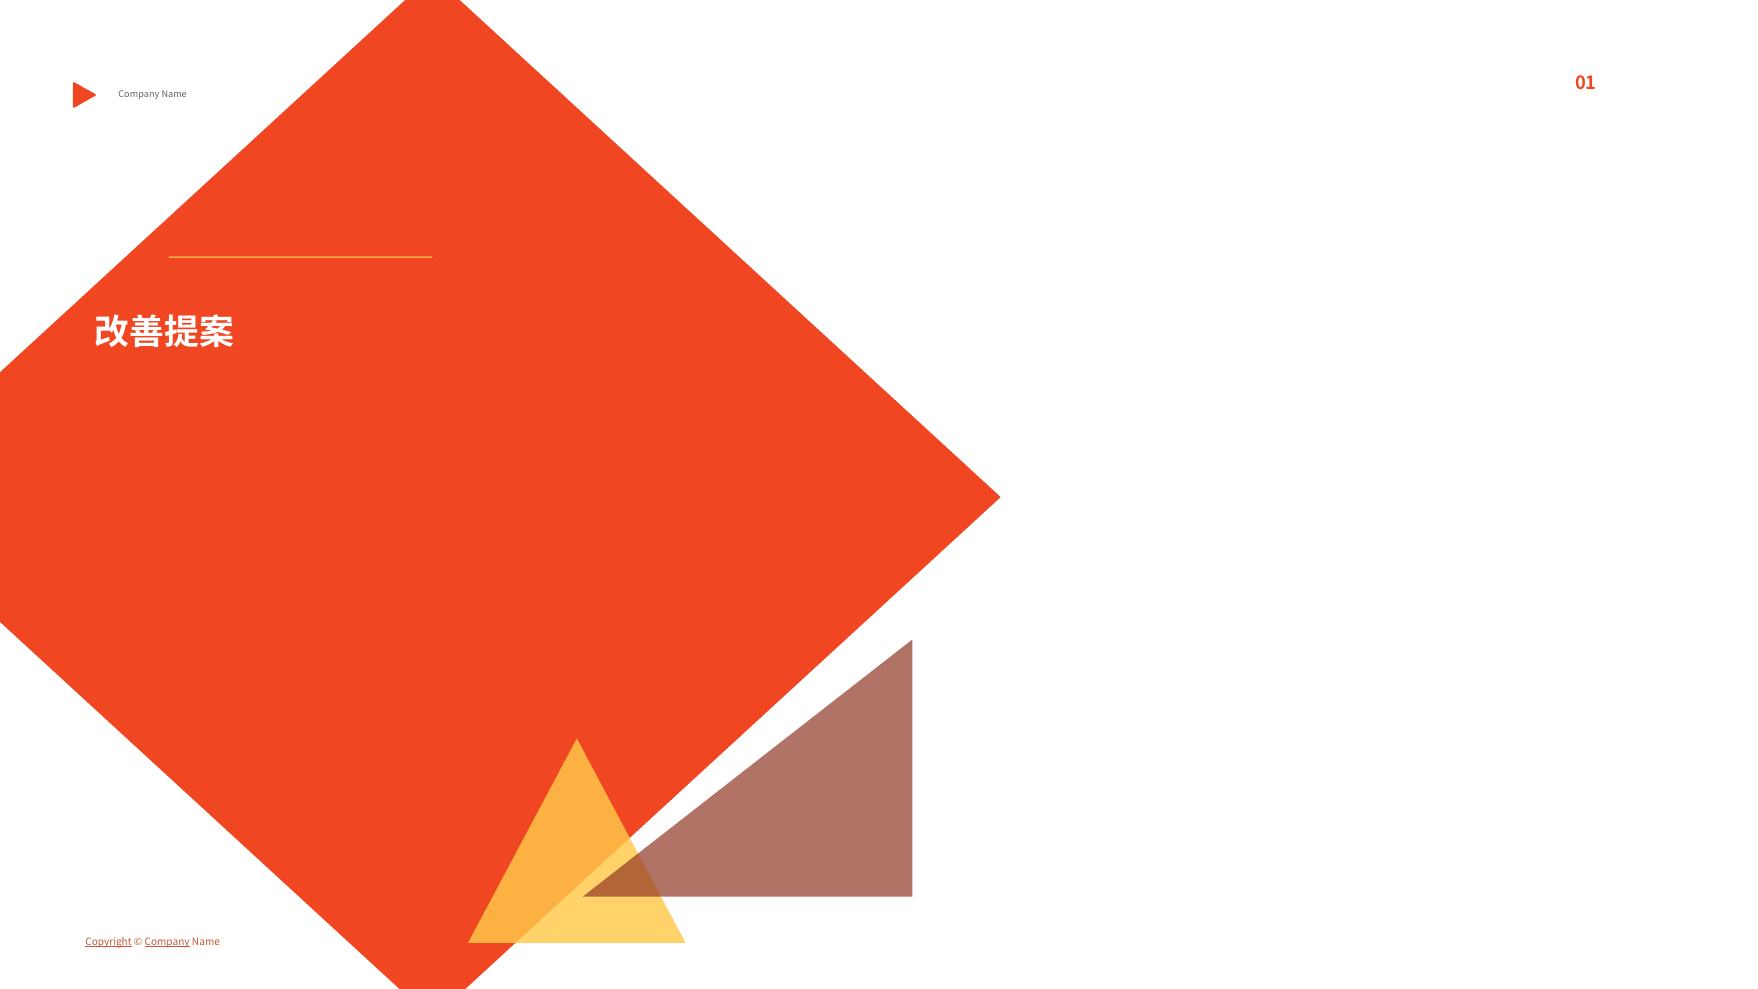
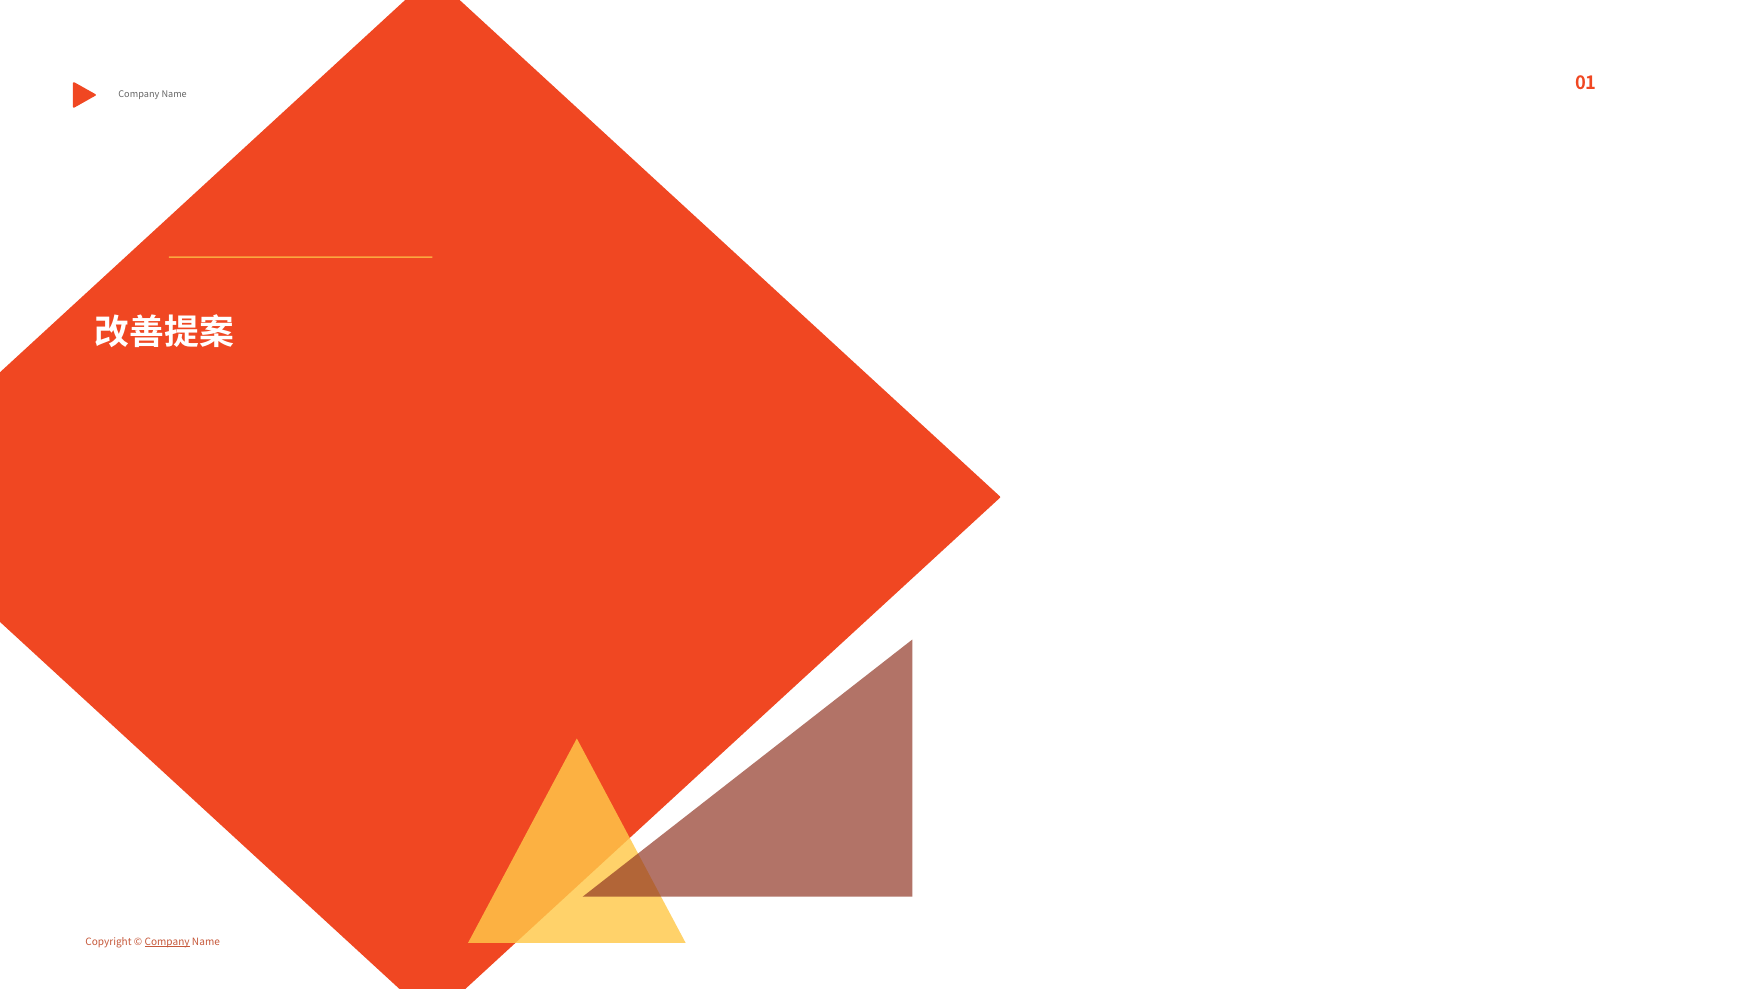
Copyright underline: present -> none
